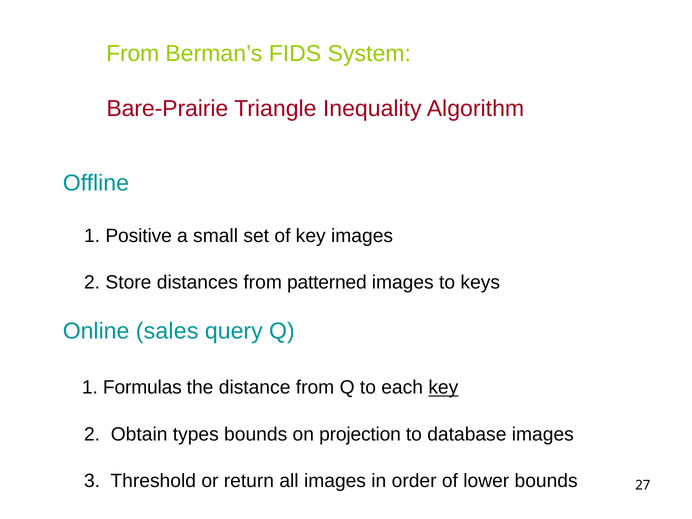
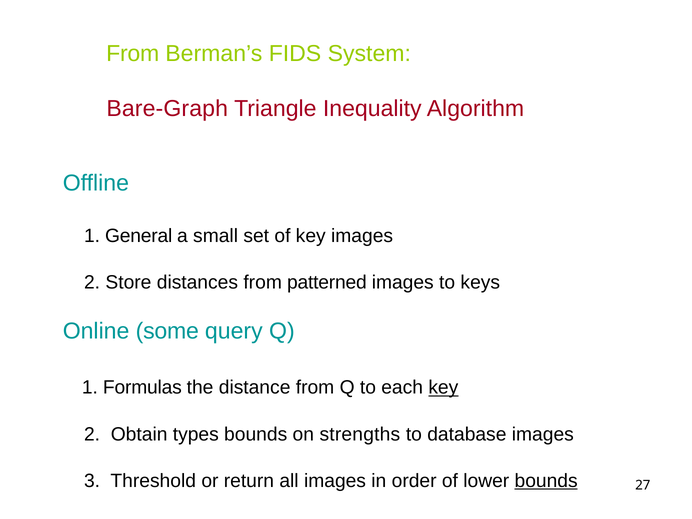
Bare-Prairie: Bare-Prairie -> Bare-Graph
Positive: Positive -> General
sales: sales -> some
projection: projection -> strengths
bounds at (546, 481) underline: none -> present
